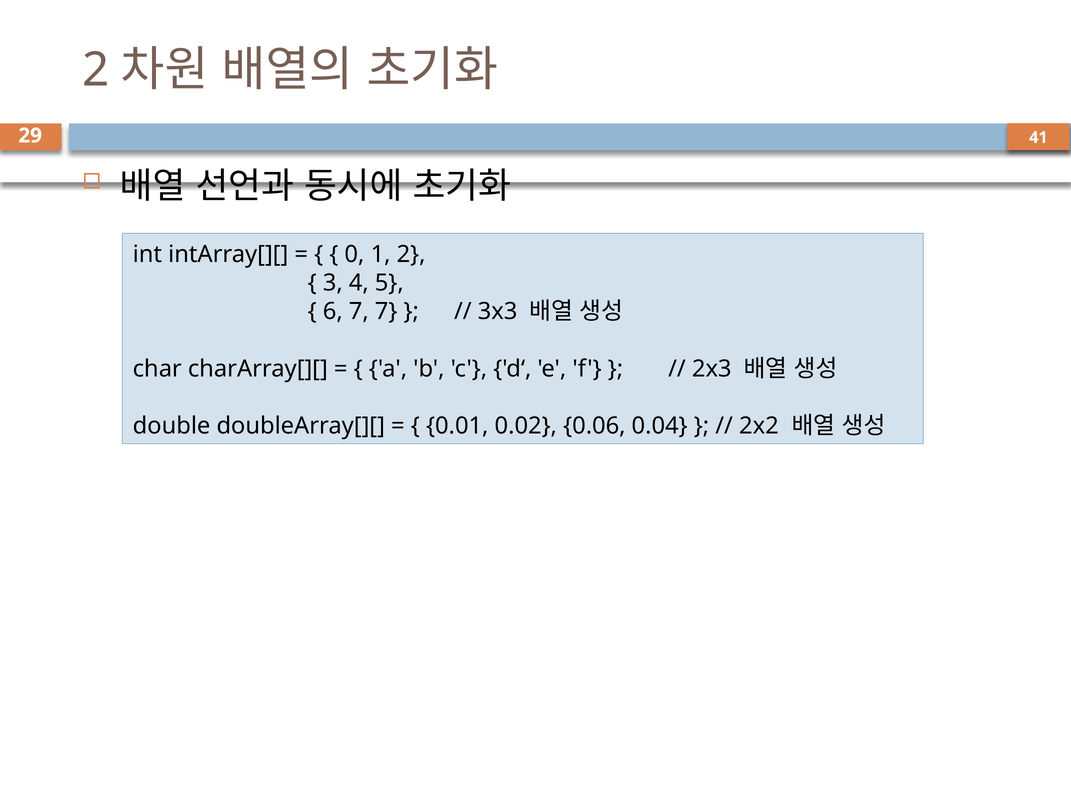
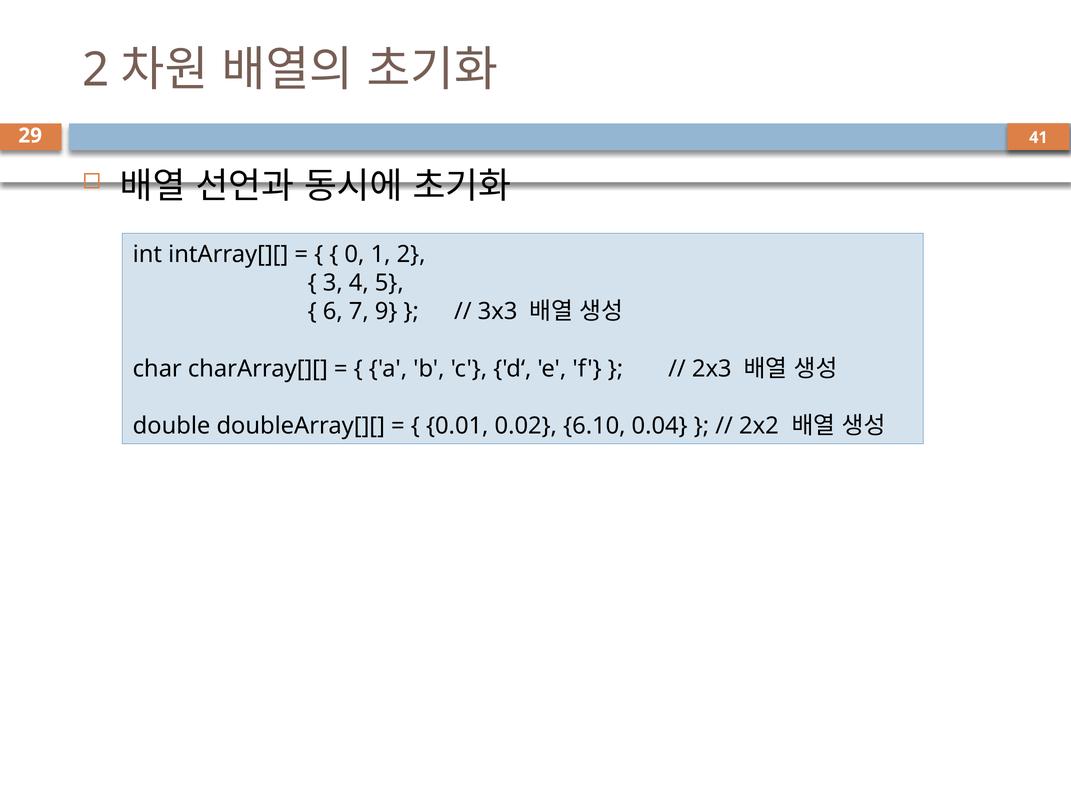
7 7: 7 -> 9
0.06: 0.06 -> 6.10
